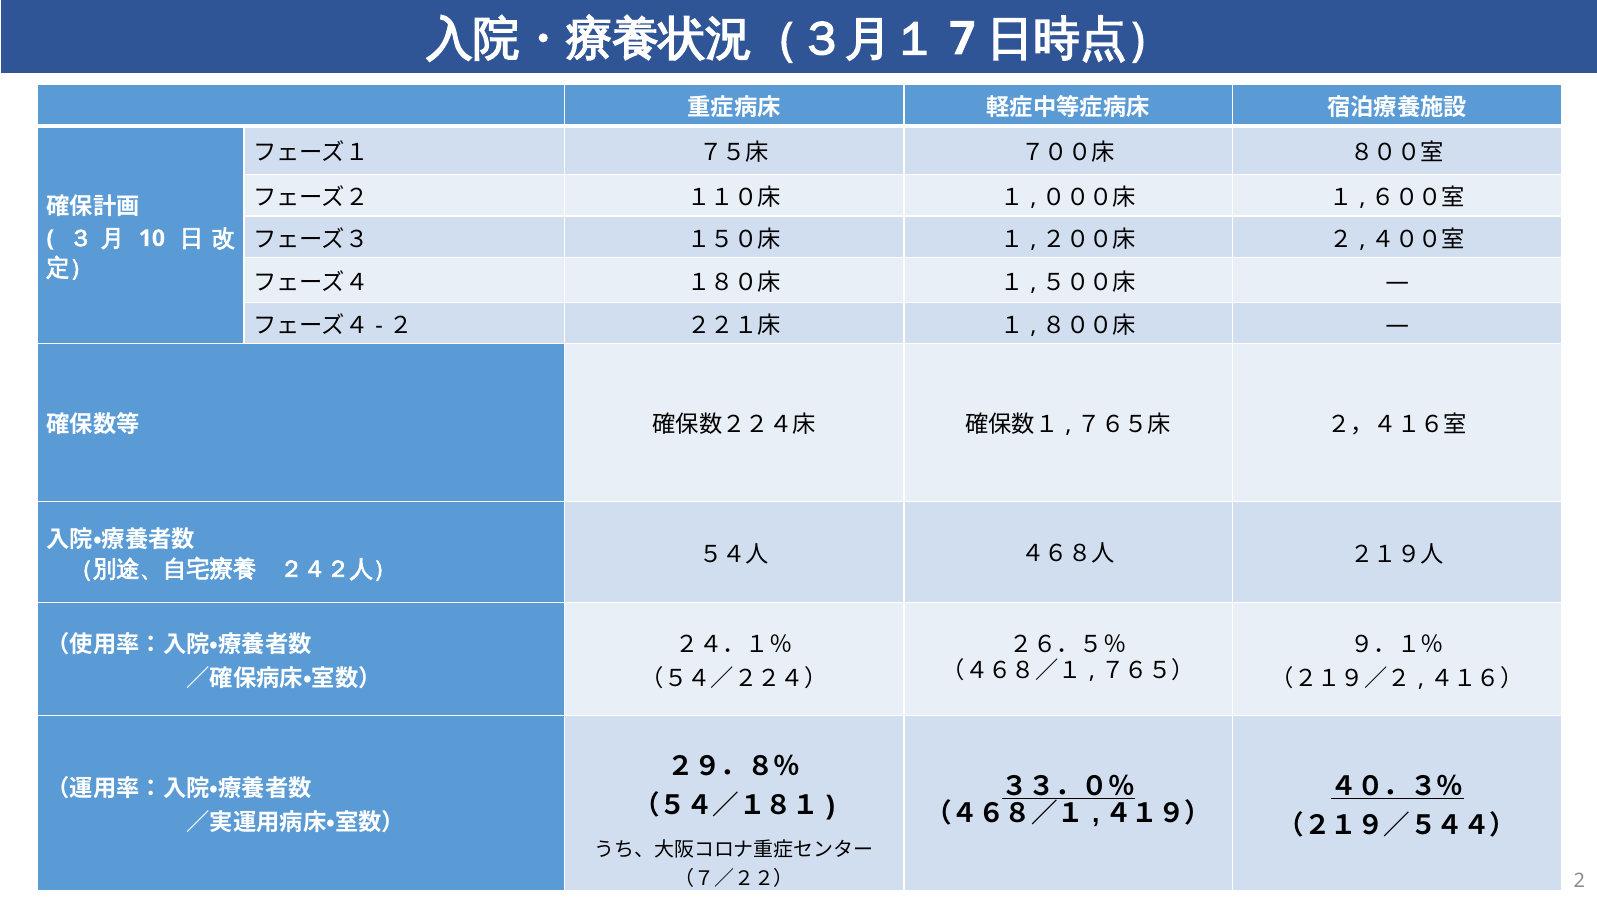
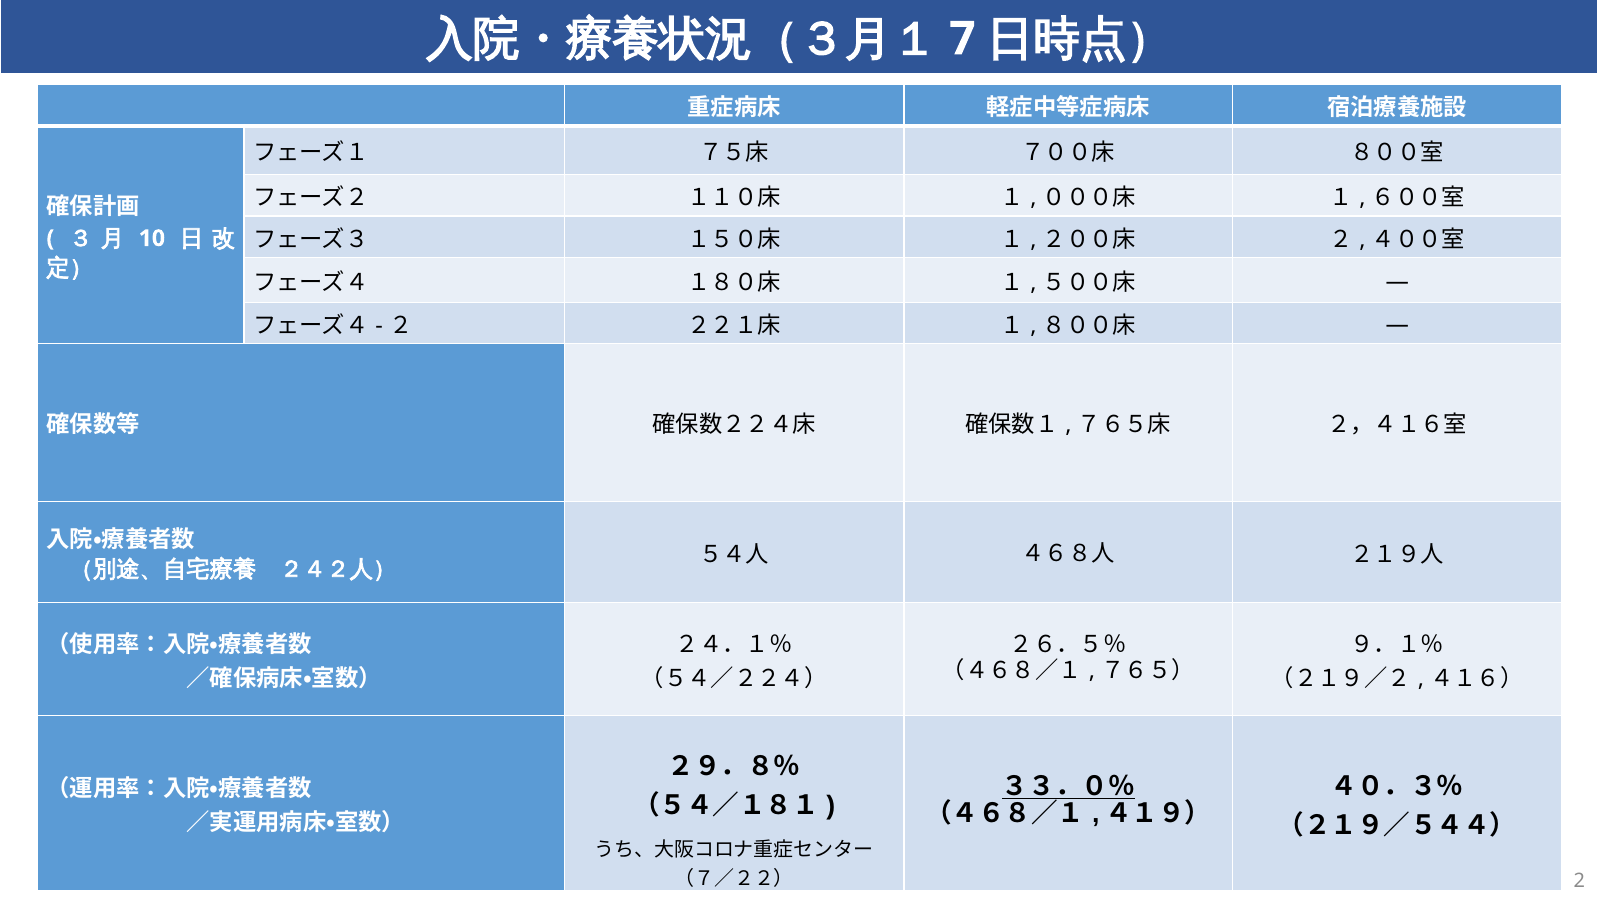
４０．３％ underline: present -> none
